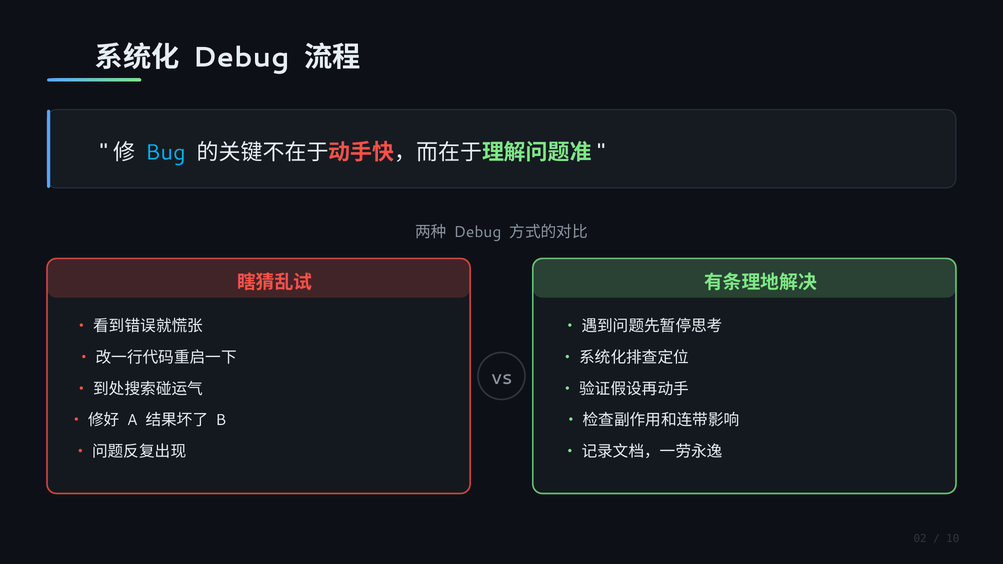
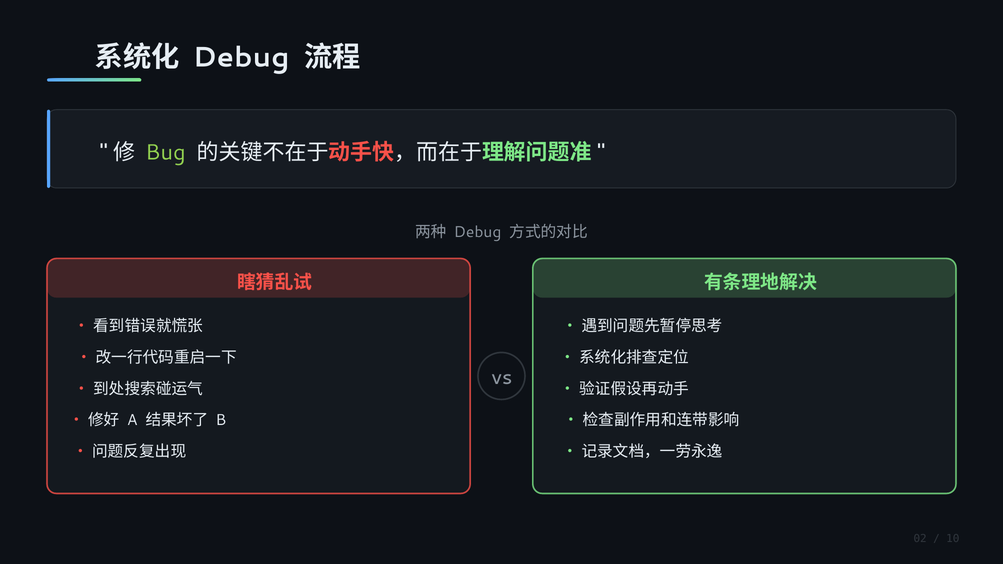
Bug colour: light blue -> light green
